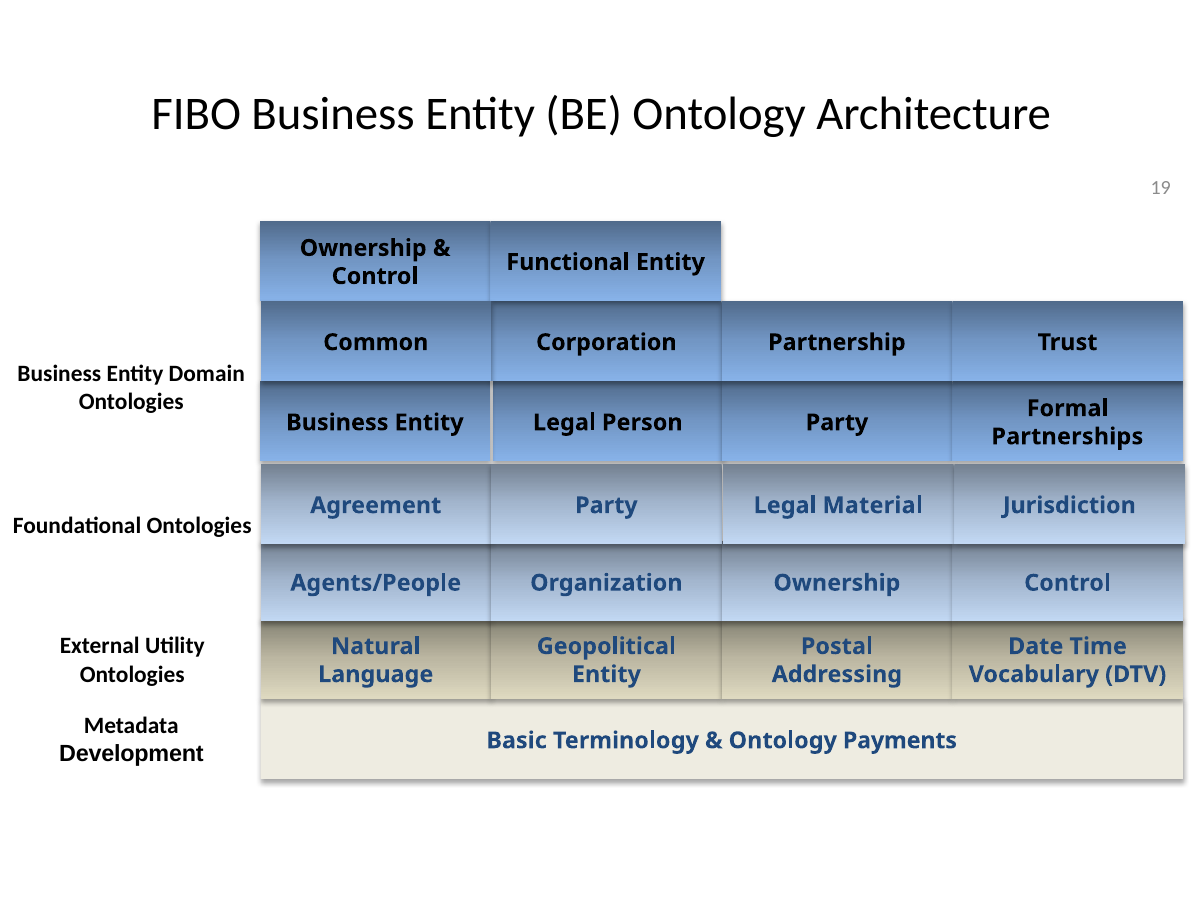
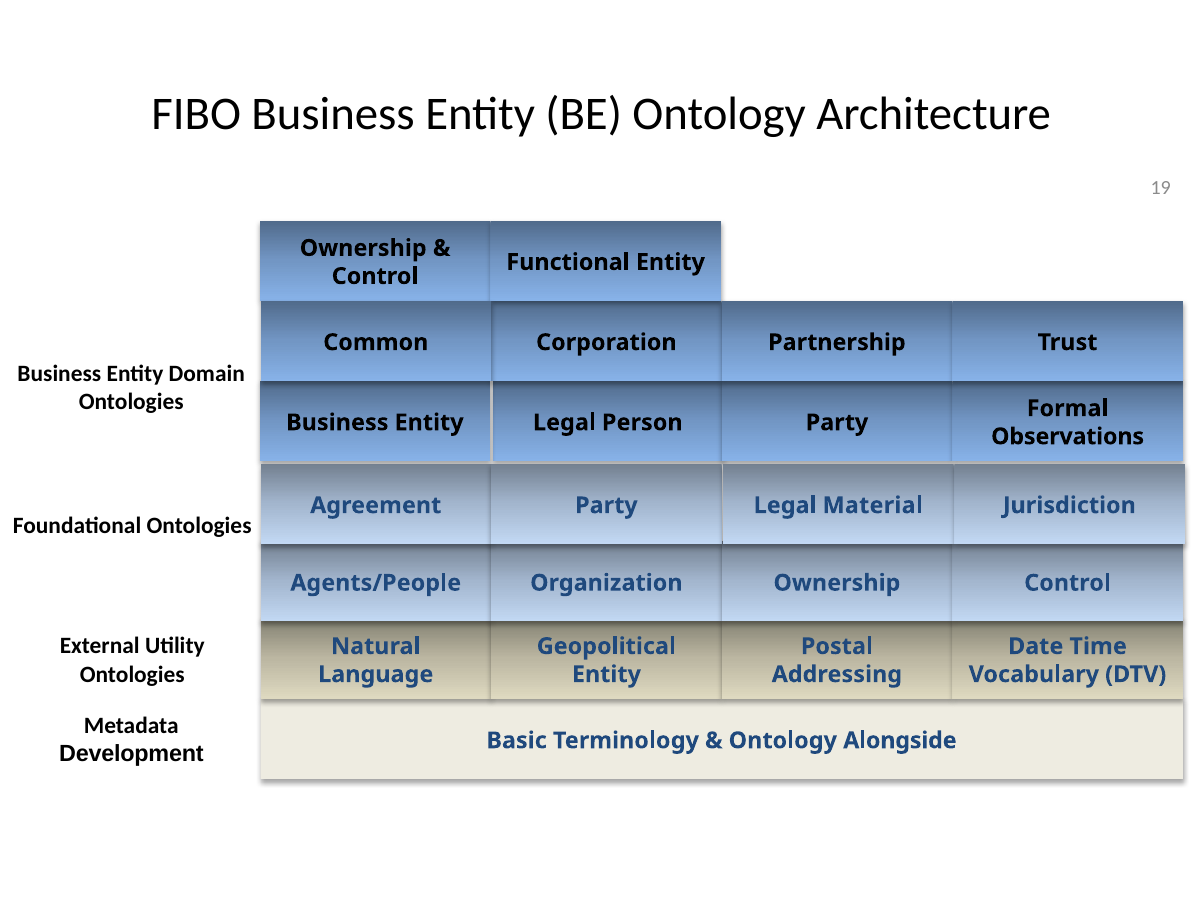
Partnerships: Partnerships -> Observations
Payments: Payments -> Alongside
